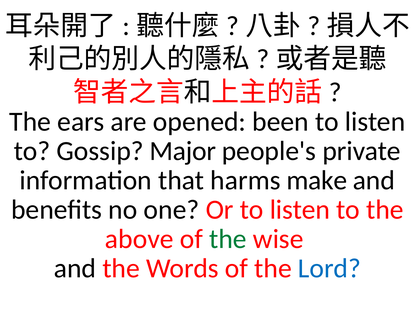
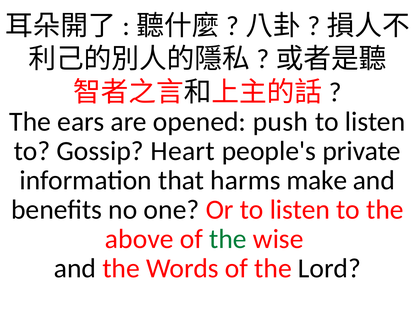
been: been -> push
Major: Major -> Heart
Lord colour: blue -> black
